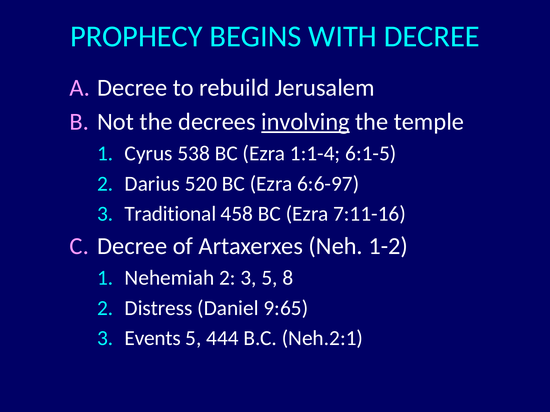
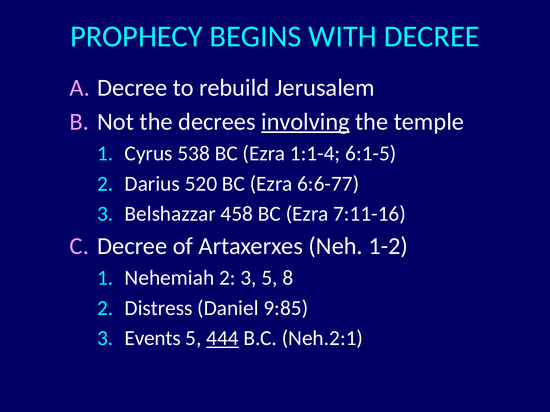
6:6-97: 6:6-97 -> 6:6-77
Traditional: Traditional -> Belshazzar
9:65: 9:65 -> 9:85
444 underline: none -> present
